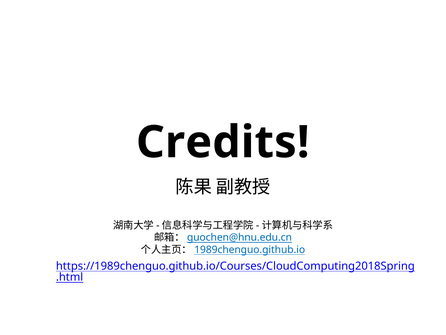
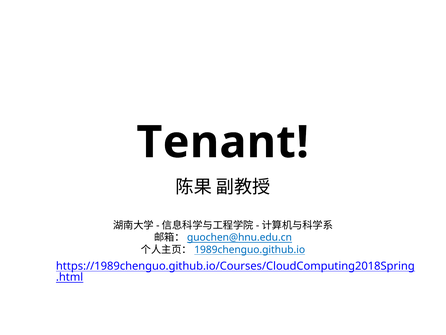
Credits: Credits -> Tenant
